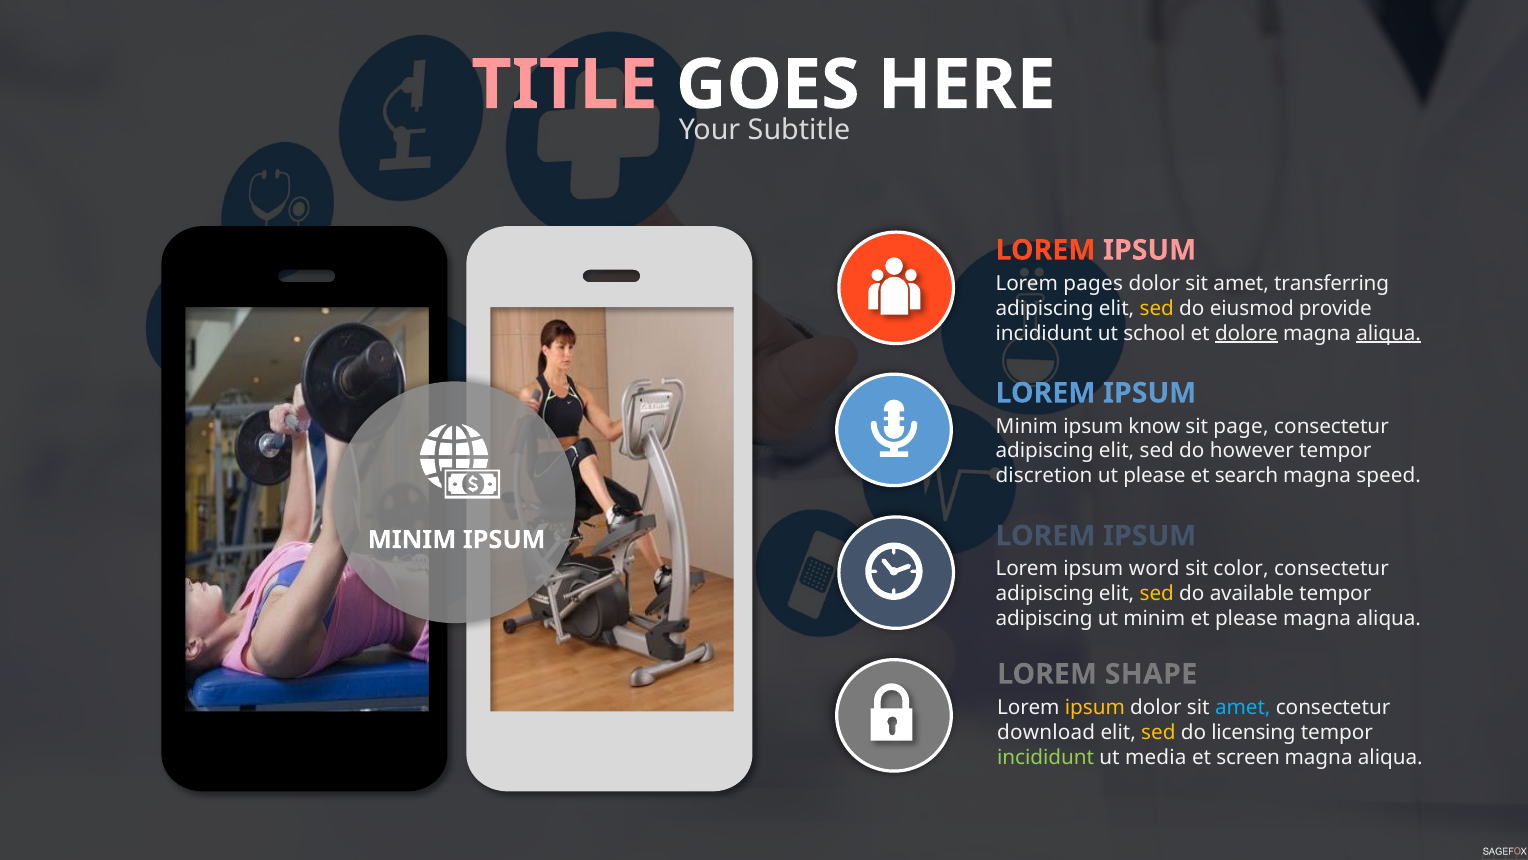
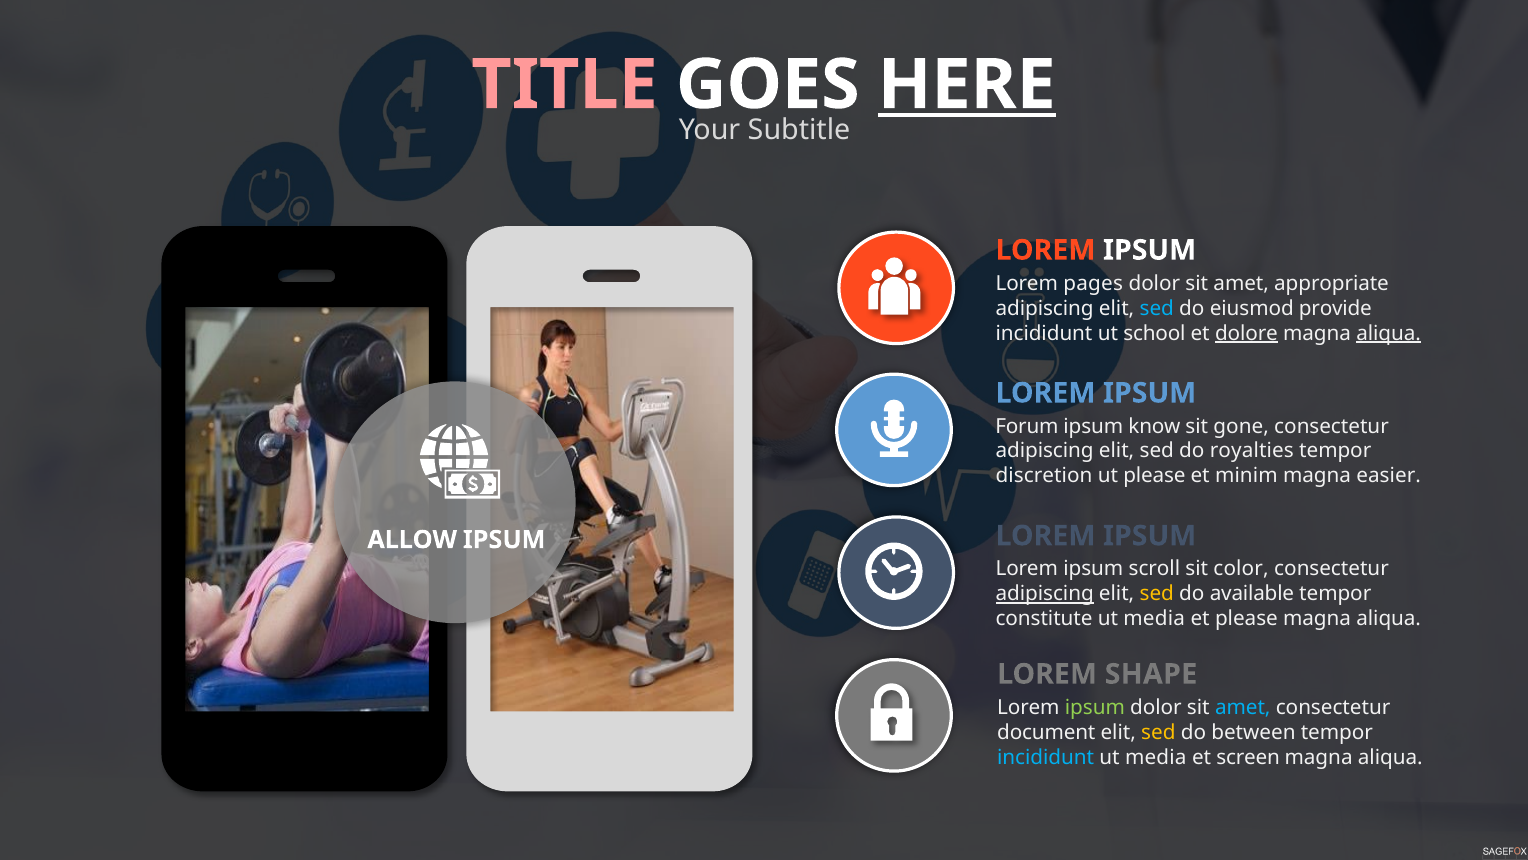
HERE underline: none -> present
IPSUM at (1150, 250) colour: pink -> white
transferring: transferring -> appropriate
sed at (1157, 308) colour: yellow -> light blue
Minim at (1027, 426): Minim -> Forum
page: page -> gone
however: however -> royalties
search: search -> minim
speed: speed -> easier
MINIM at (412, 539): MINIM -> ALLOW
word: word -> scroll
adipiscing at (1045, 594) underline: none -> present
adipiscing at (1044, 618): adipiscing -> constitute
minim at (1154, 618): minim -> media
ipsum at (1095, 707) colour: yellow -> light green
download: download -> document
licensing: licensing -> between
incididunt at (1046, 757) colour: light green -> light blue
